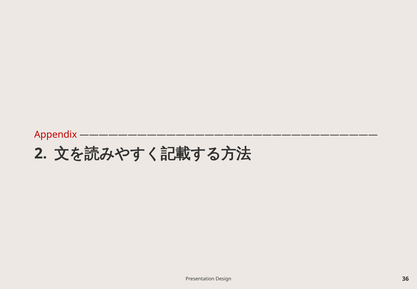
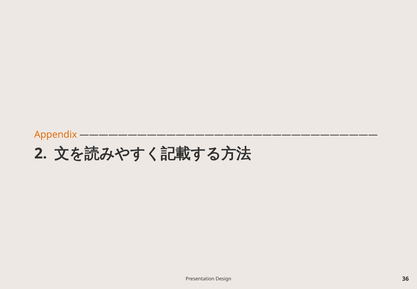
Appendix colour: red -> orange
